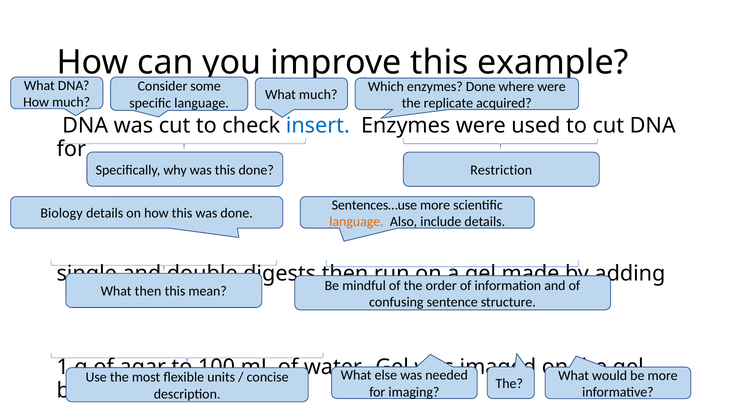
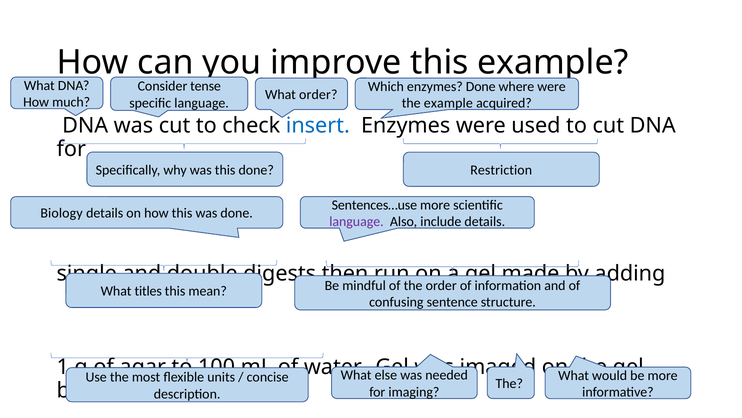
some: some -> tense
What much: much -> order
the replicate: replicate -> example
language at (356, 221) colour: orange -> purple
What then: then -> titles
